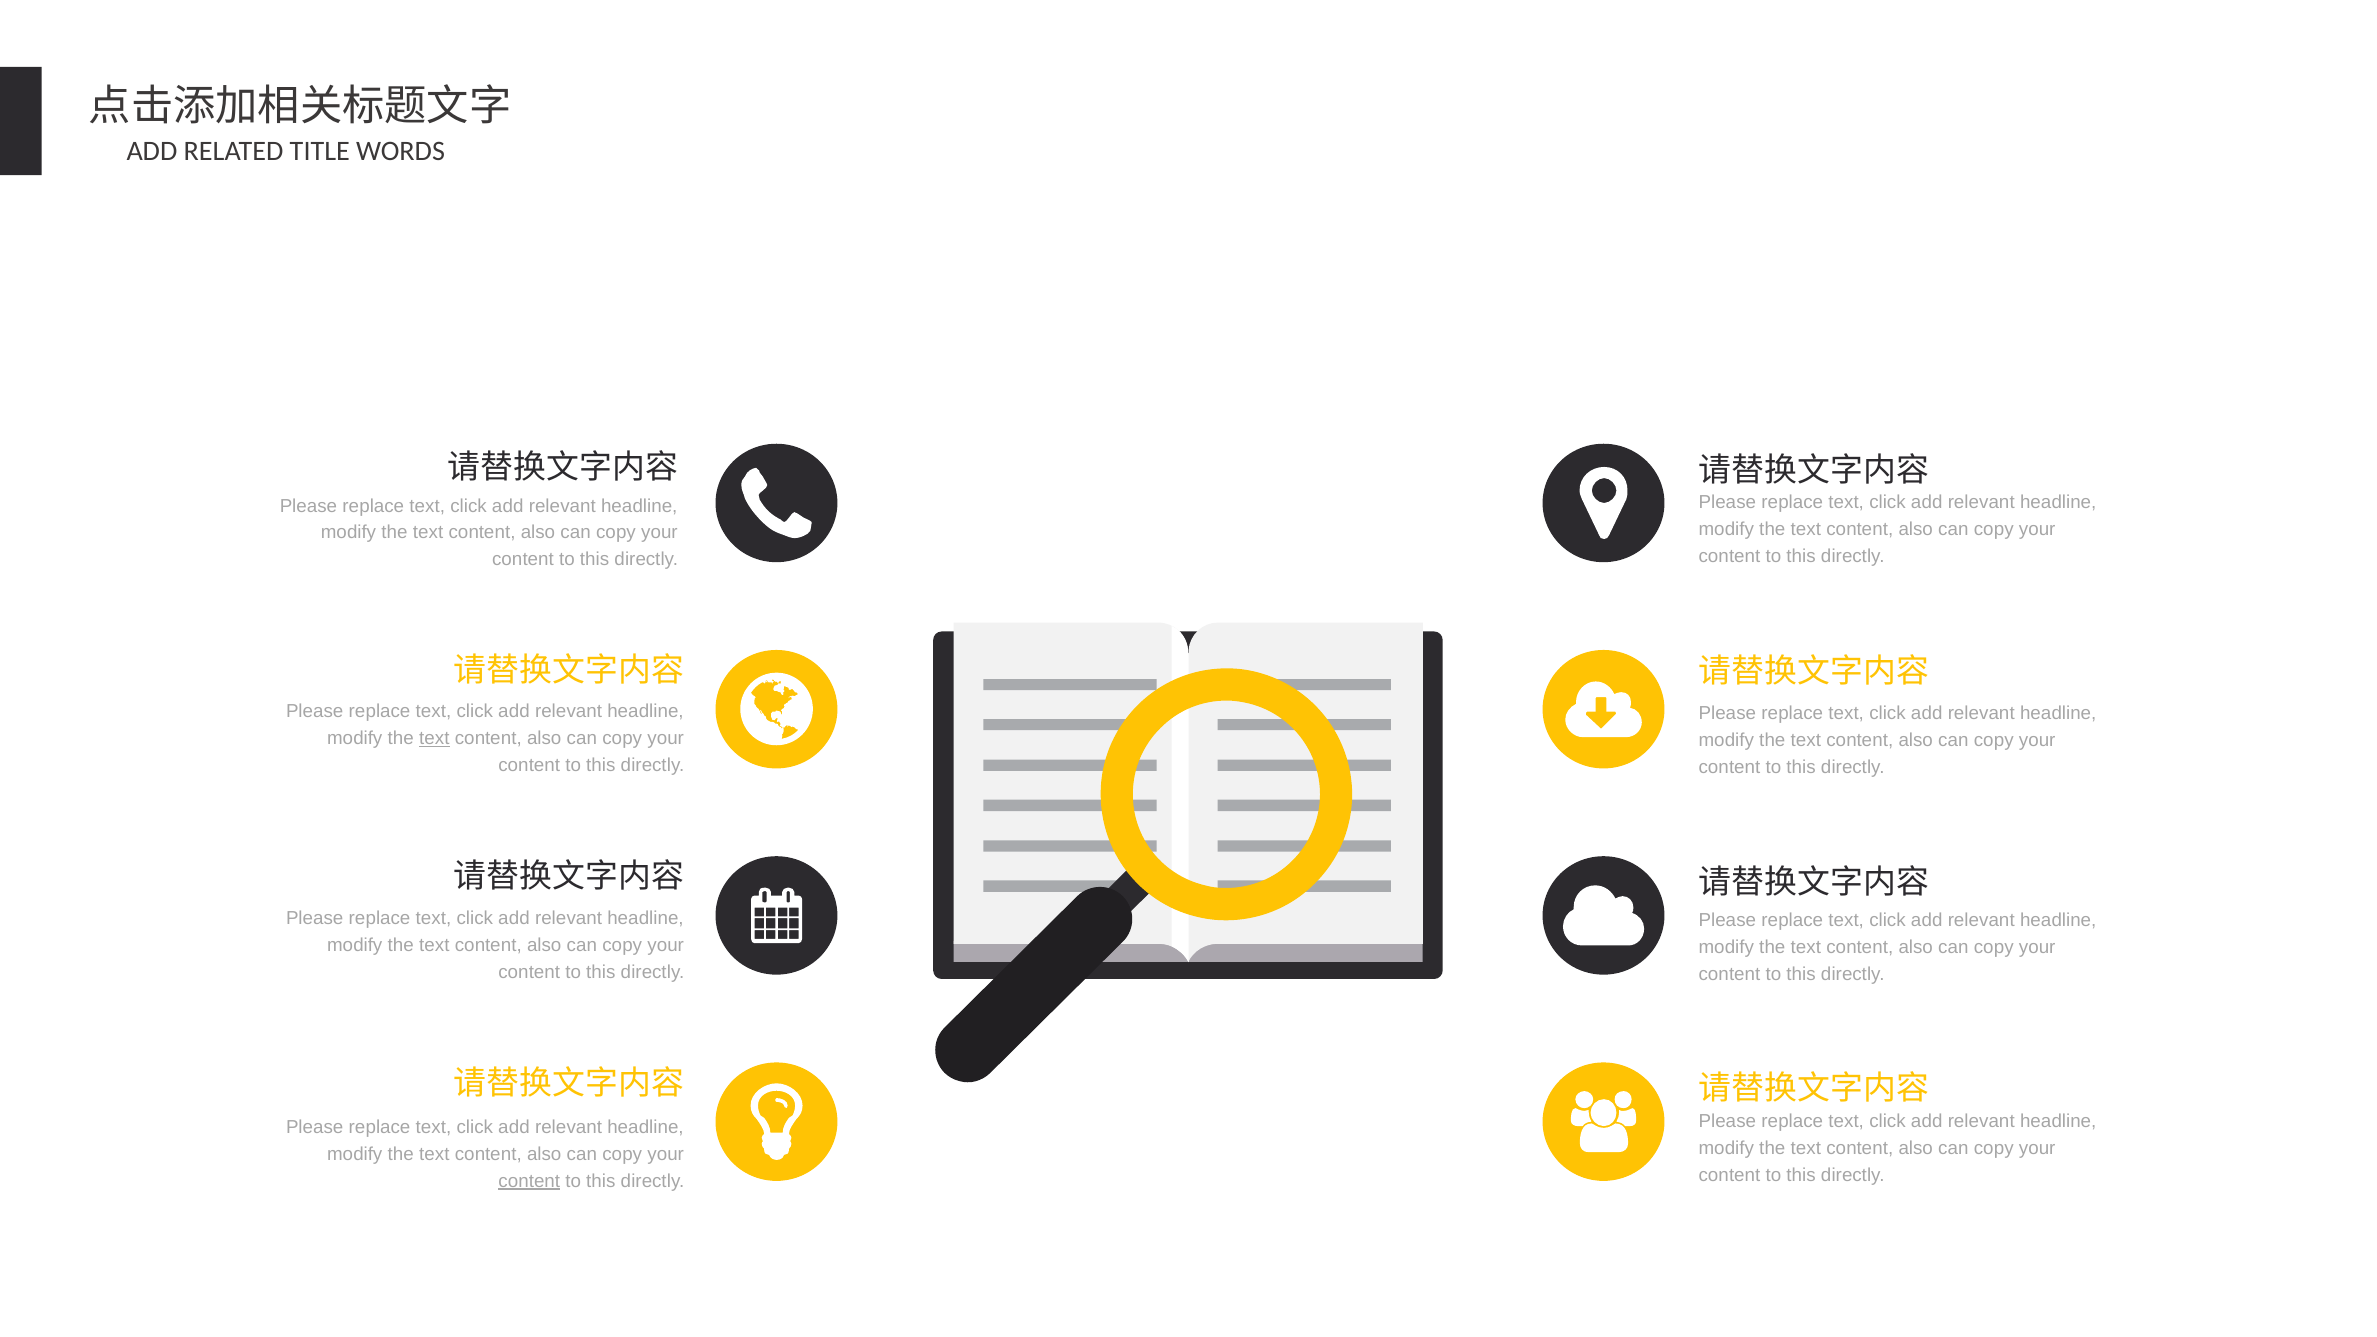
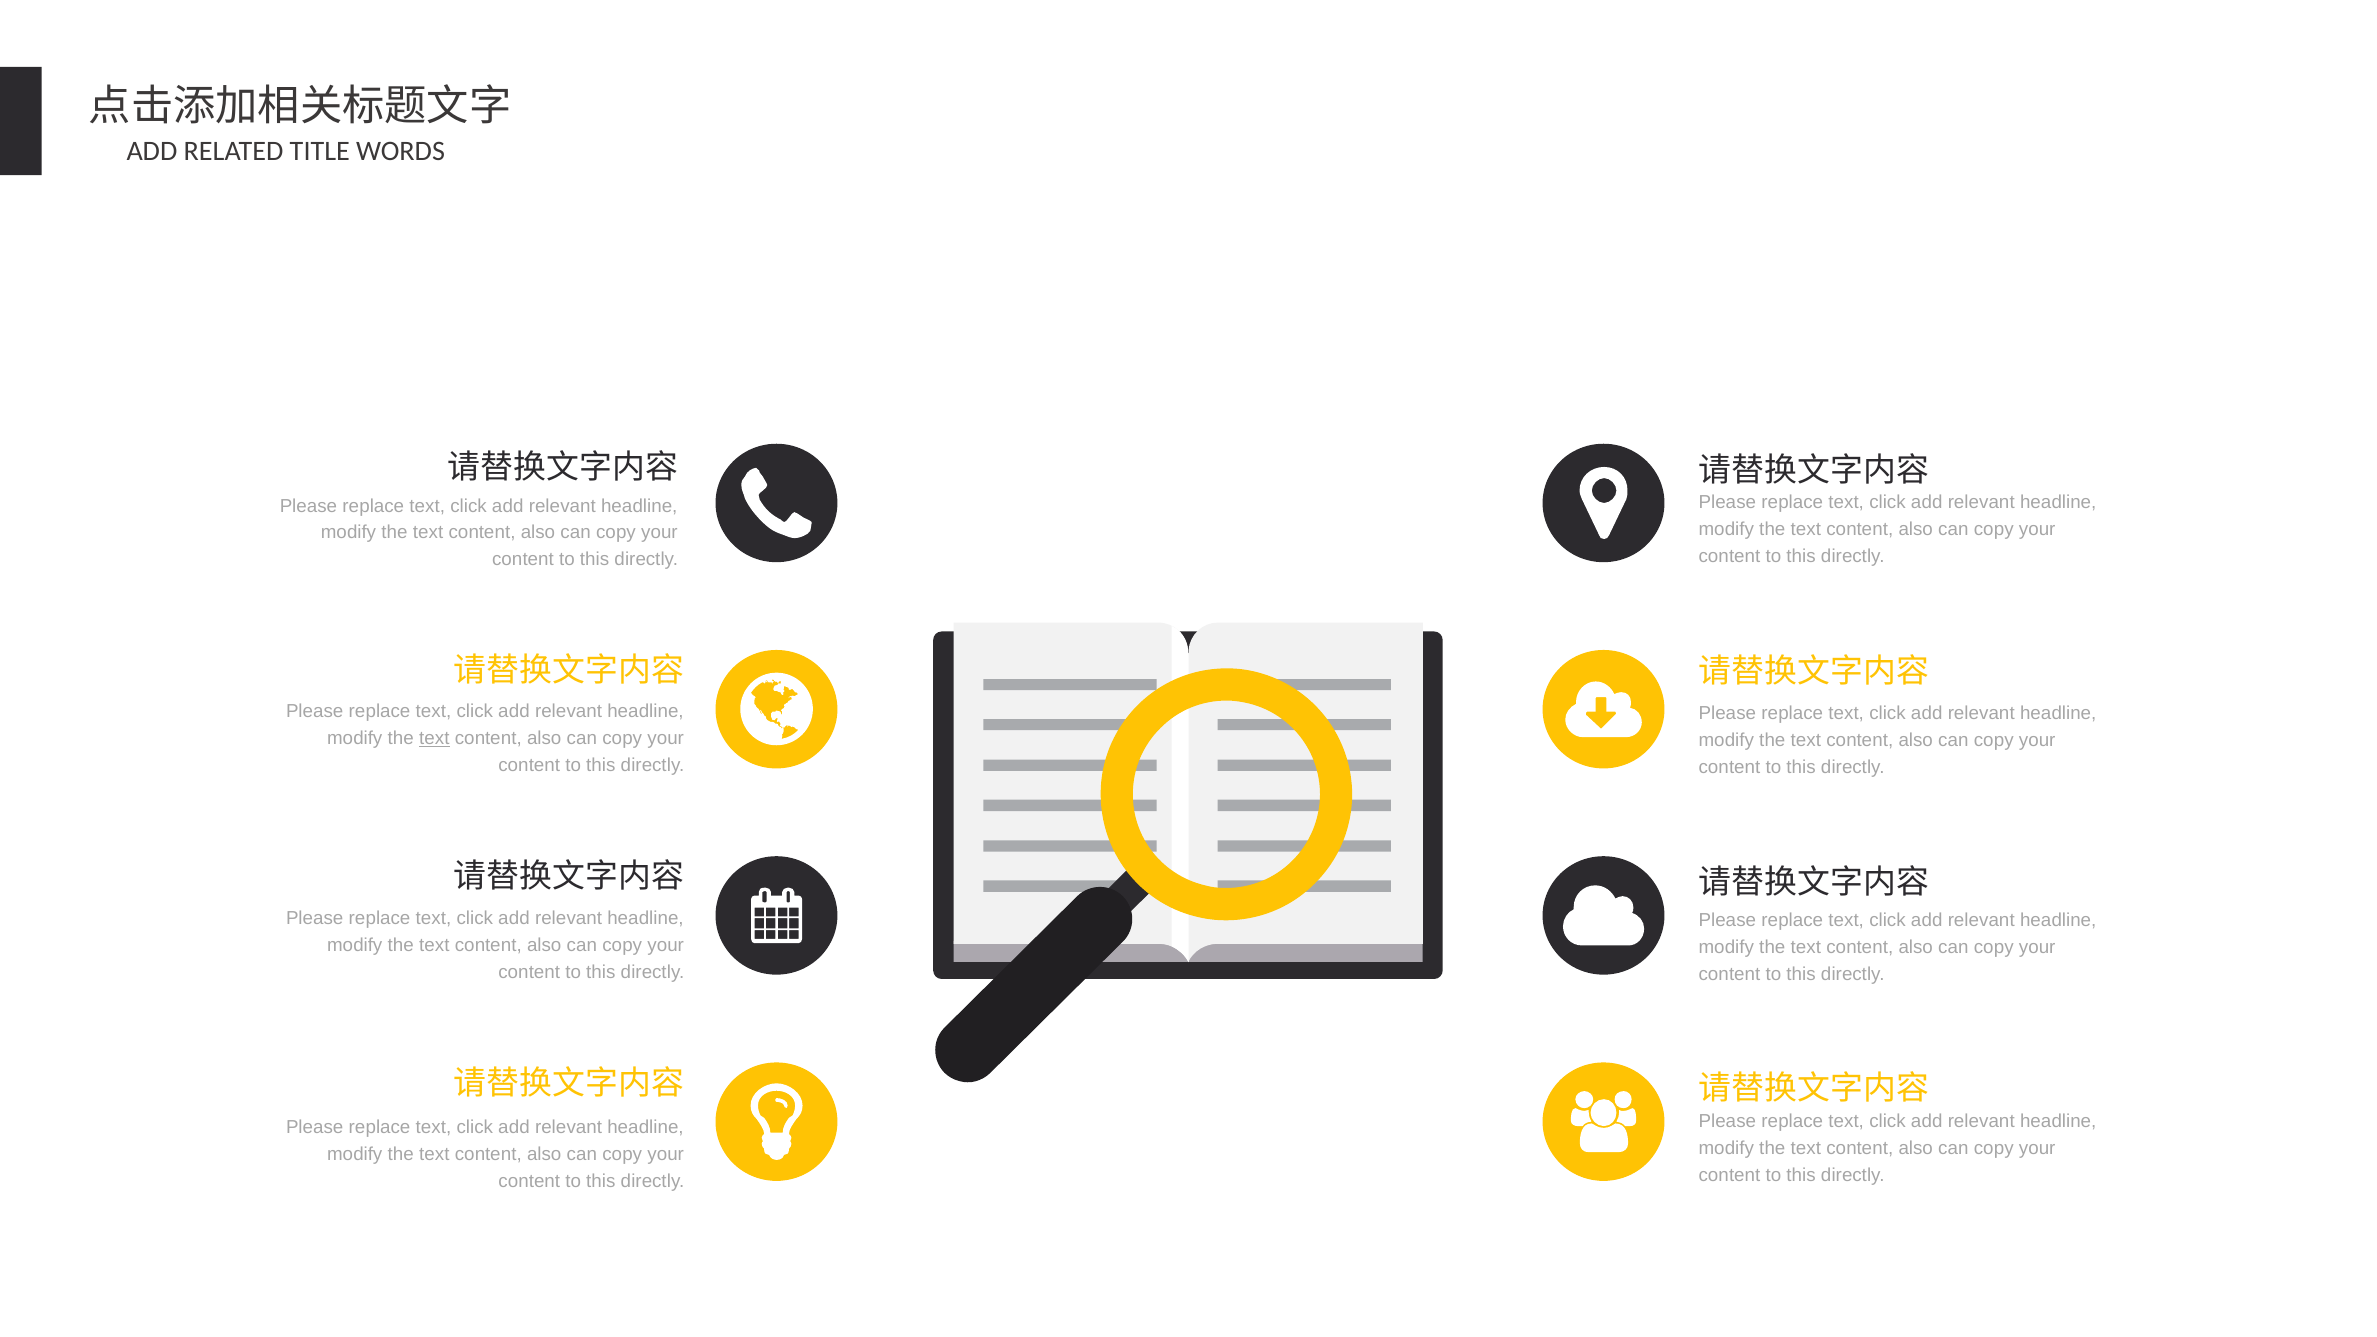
content at (529, 1181) underline: present -> none
